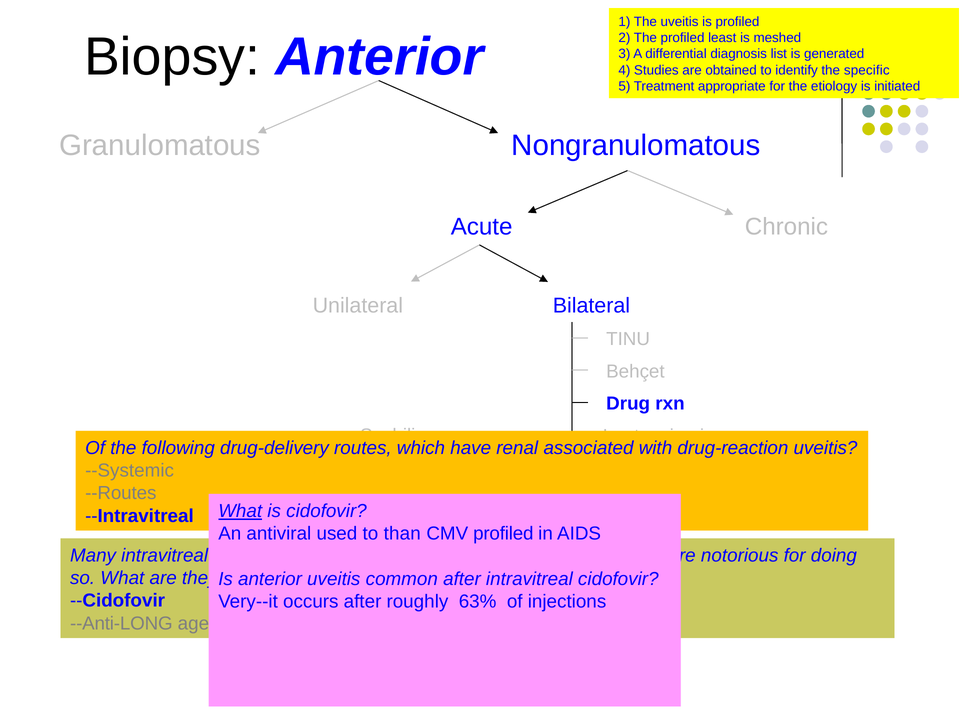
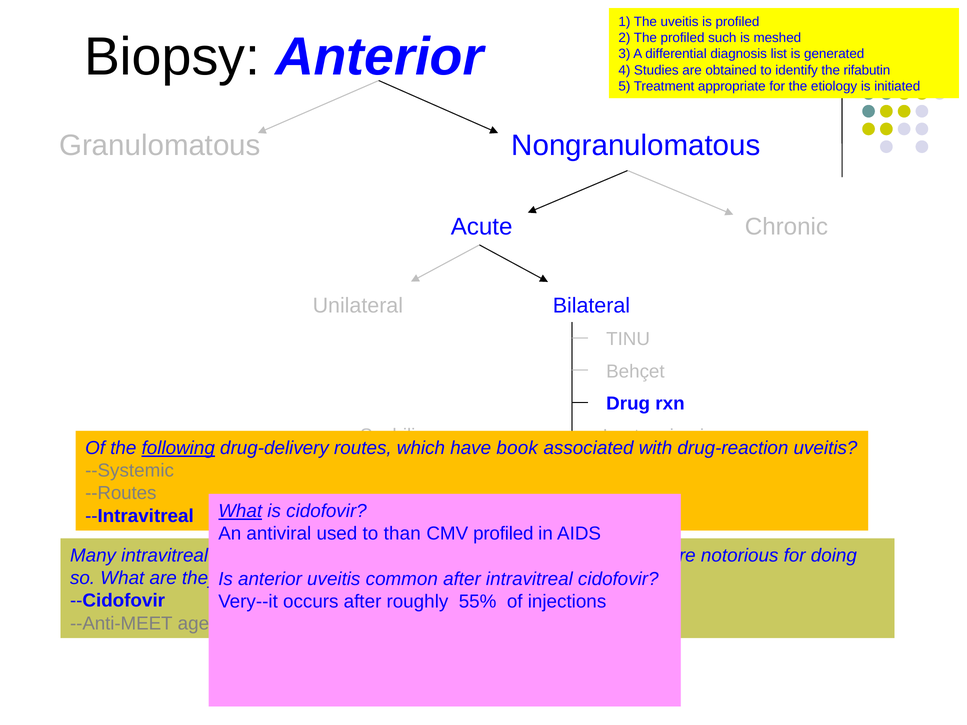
least: least -> such
specific: specific -> rifabutin
following underline: none -> present
renal: renal -> book
63%: 63% -> 55%
--Anti-LONG: --Anti-LONG -> --Anti-MEET
